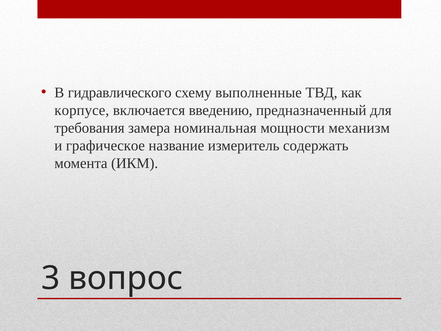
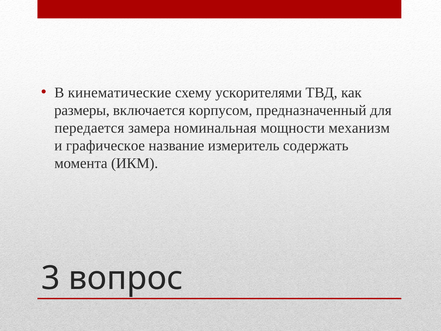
гидравлического: гидравлического -> кинематические
выполненные: выполненные -> ускорителями
корпусе: корпусе -> размеры
введению: введению -> корпусом
требования: требования -> передается
